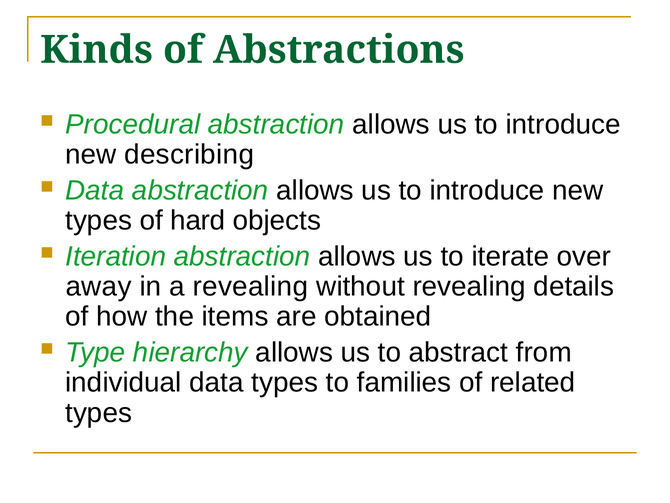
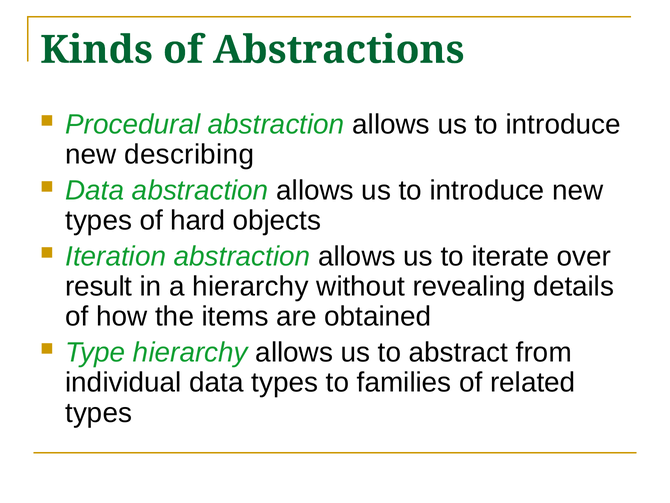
away: away -> result
a revealing: revealing -> hierarchy
